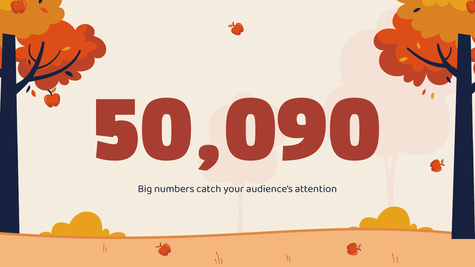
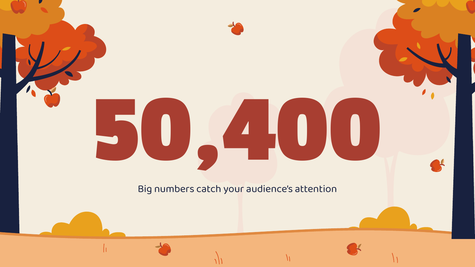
50,090: 50,090 -> 50,400
